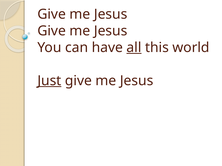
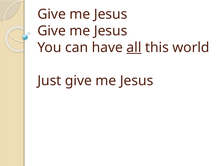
Just underline: present -> none
